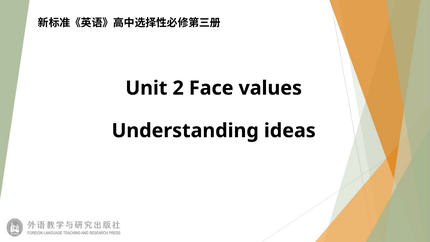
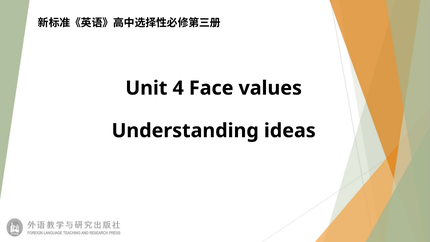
2: 2 -> 4
